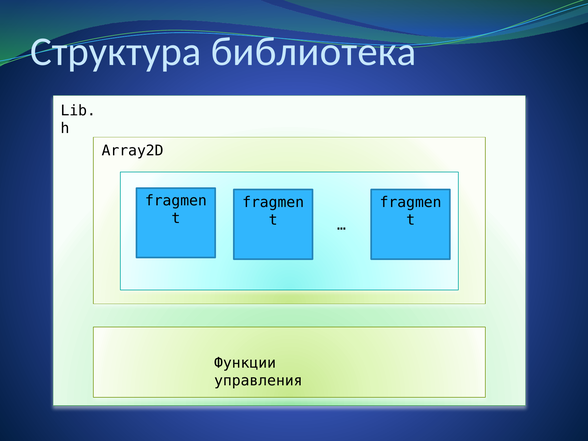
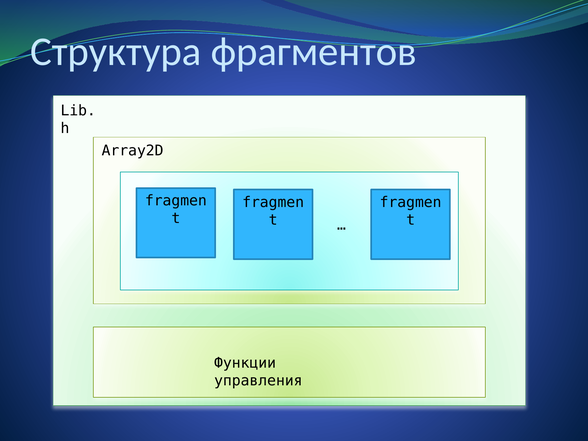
библиотека: библиотека -> фрагментов
